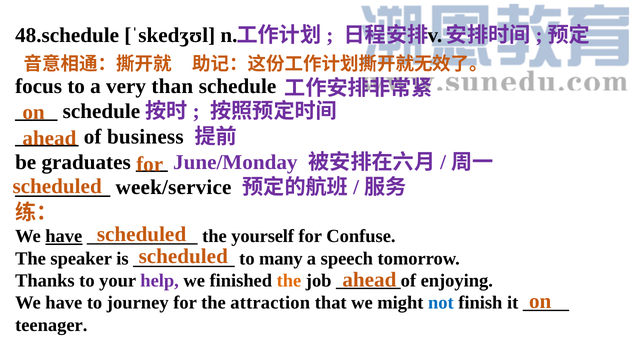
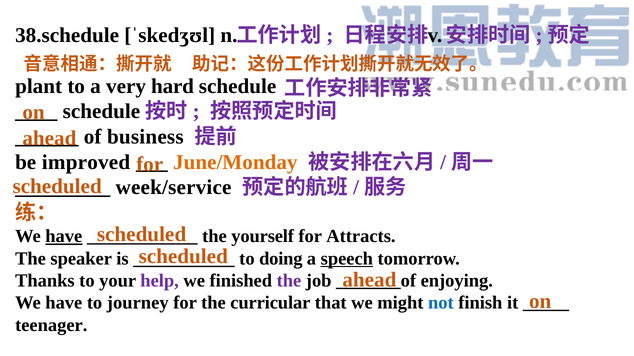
48.schedule: 48.schedule -> 38.schedule
focus: focus -> plant
than: than -> hard
graduates: graduates -> improved
June/Monday colour: purple -> orange
Confuse: Confuse -> Attracts
many: many -> doing
speech underline: none -> present
the at (289, 281) colour: orange -> purple
attraction: attraction -> curricular
